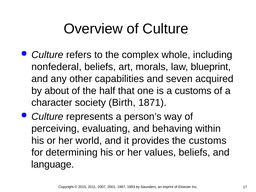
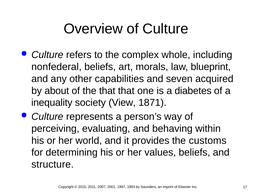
the half: half -> that
a customs: customs -> diabetes
character: character -> inequality
Birth: Birth -> View
language: language -> structure
